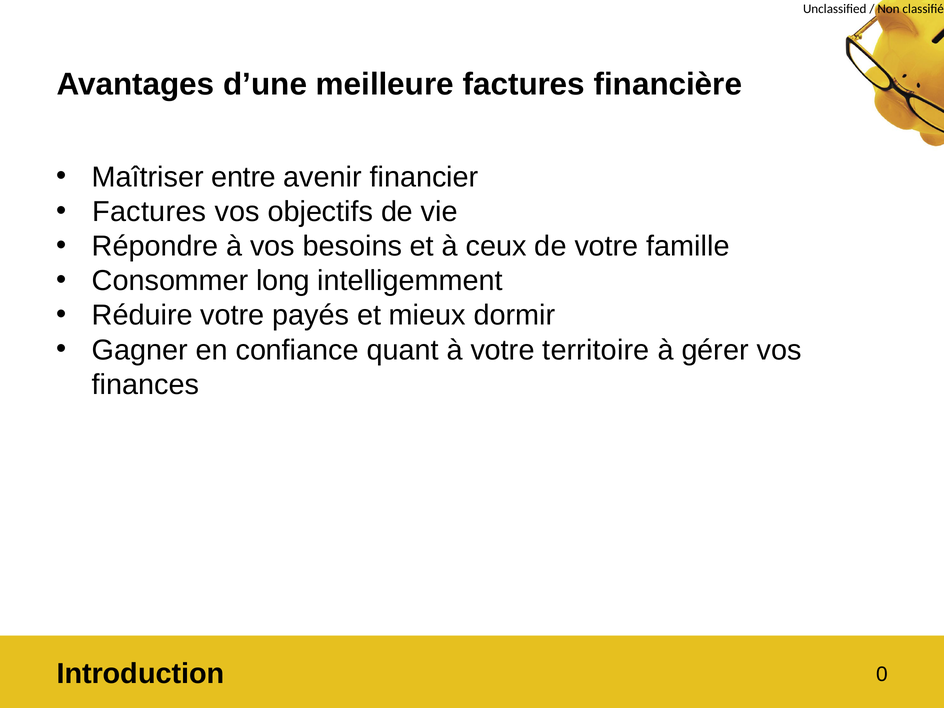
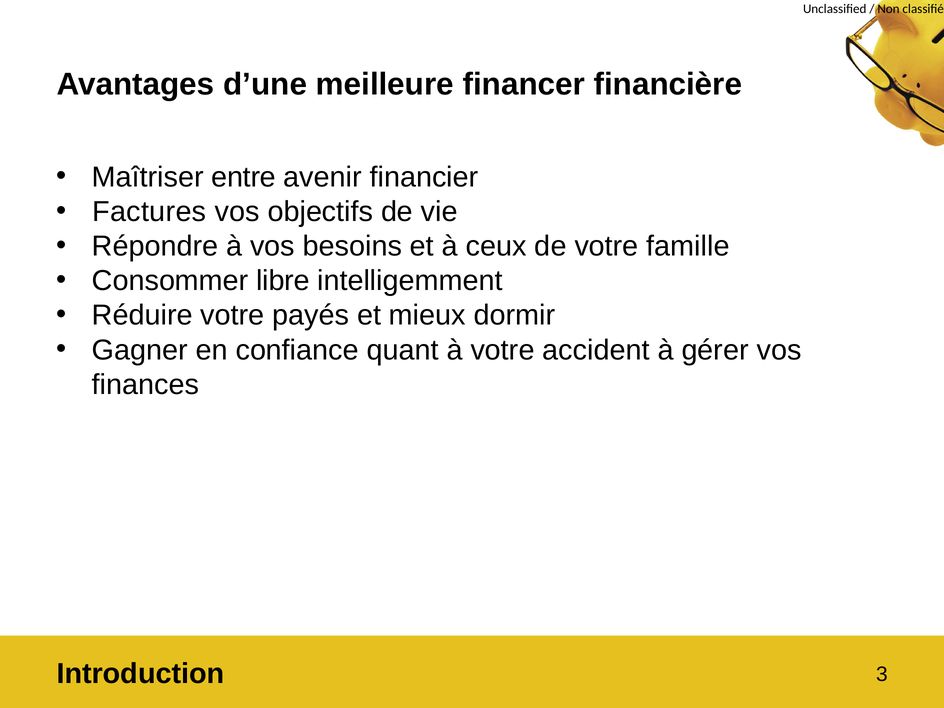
meilleure factures: factures -> financer
long: long -> libre
territoire: territoire -> accident
0: 0 -> 3
